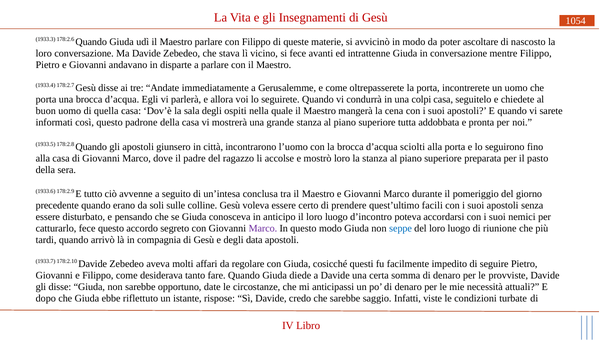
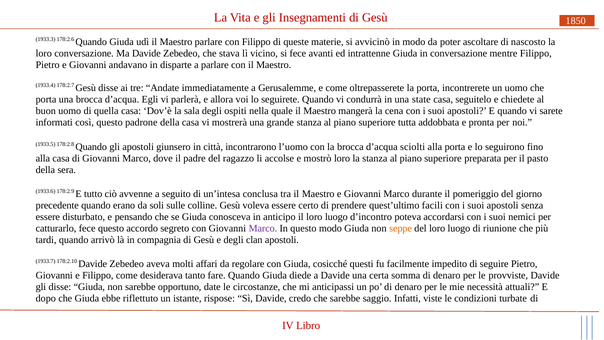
1054: 1054 -> 1850
colpi: colpi -> state
seppe colour: blue -> orange
data: data -> clan
